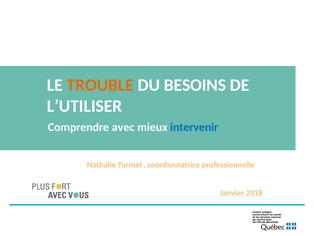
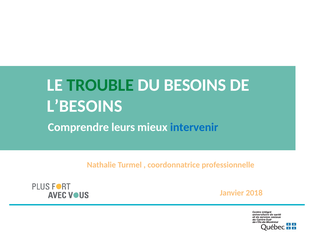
TROUBLE colour: orange -> green
L’UTILISER: L’UTILISER -> L’BESOINS
avec: avec -> leurs
